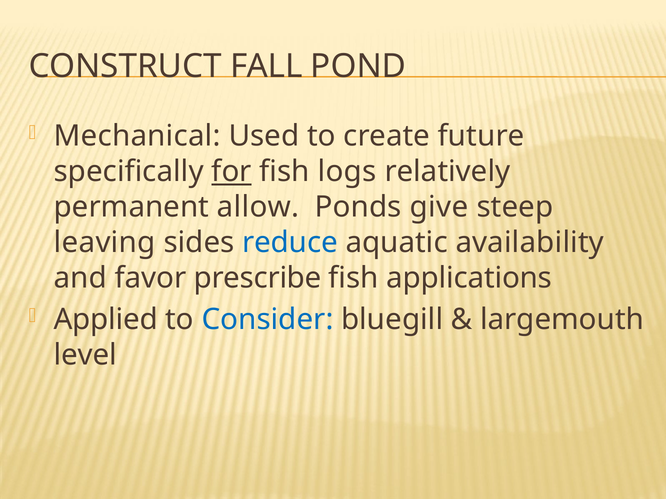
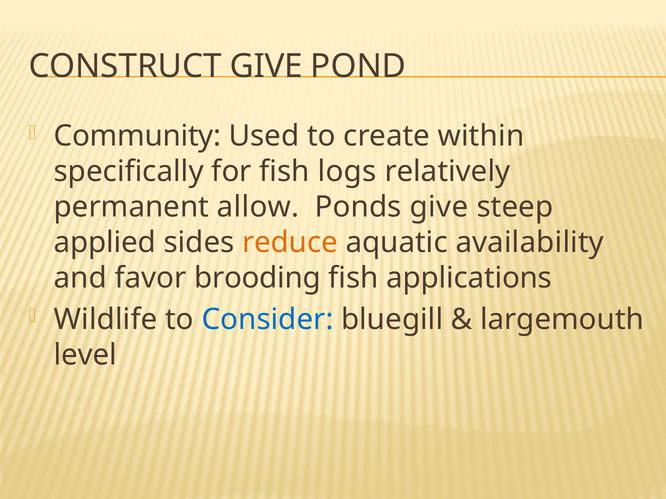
CONSTRUCT FALL: FALL -> GIVE
Mechanical: Mechanical -> Community
future: future -> within
for underline: present -> none
leaving: leaving -> applied
reduce colour: blue -> orange
prescribe: prescribe -> brooding
Applied: Applied -> Wildlife
